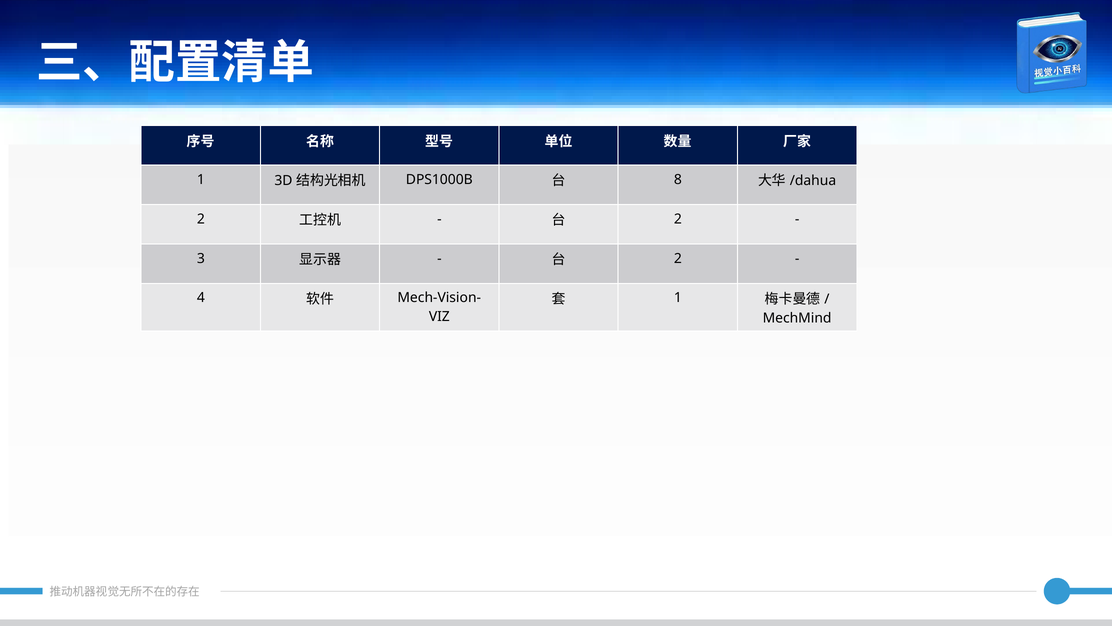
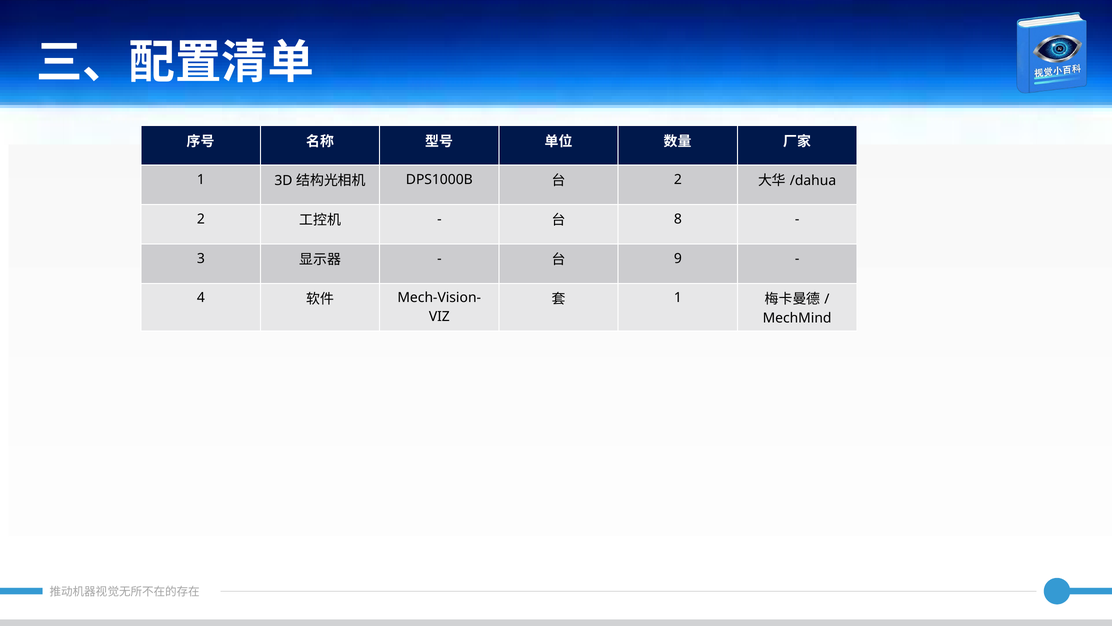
8 at (678, 179): 8 -> 2
2 at (678, 219): 2 -> 8
2 at (678, 258): 2 -> 9
